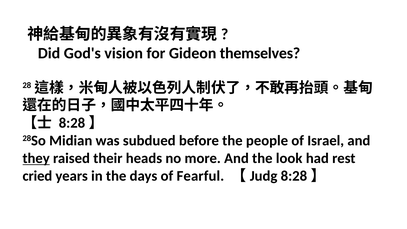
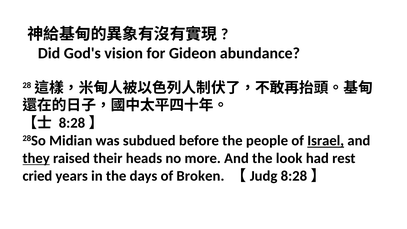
themselves: themselves -> abundance
Israel underline: none -> present
Fearful: Fearful -> Broken
